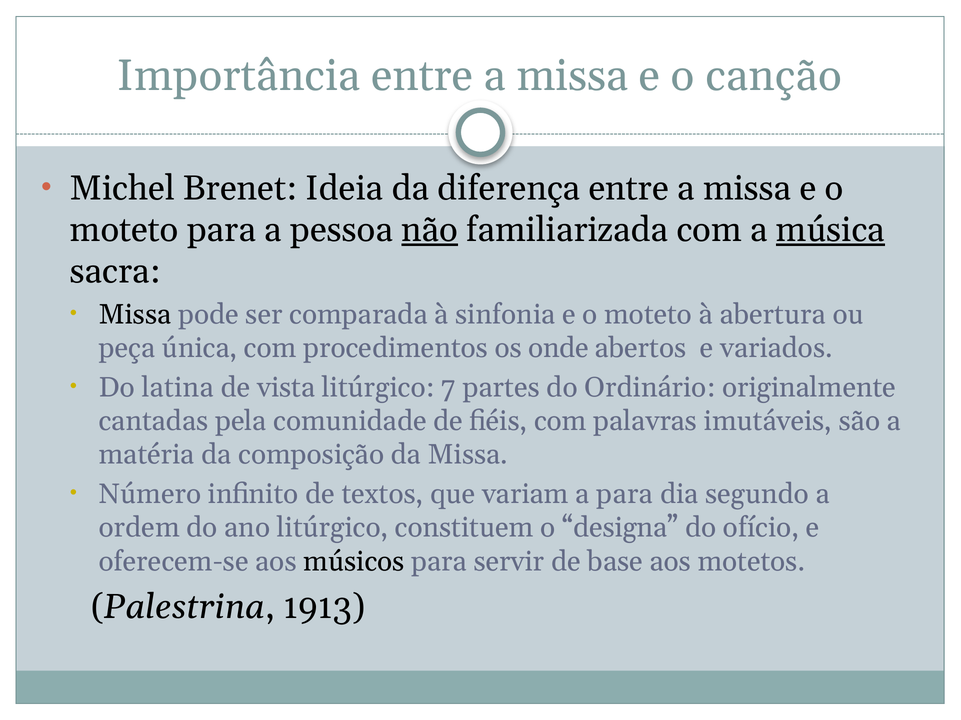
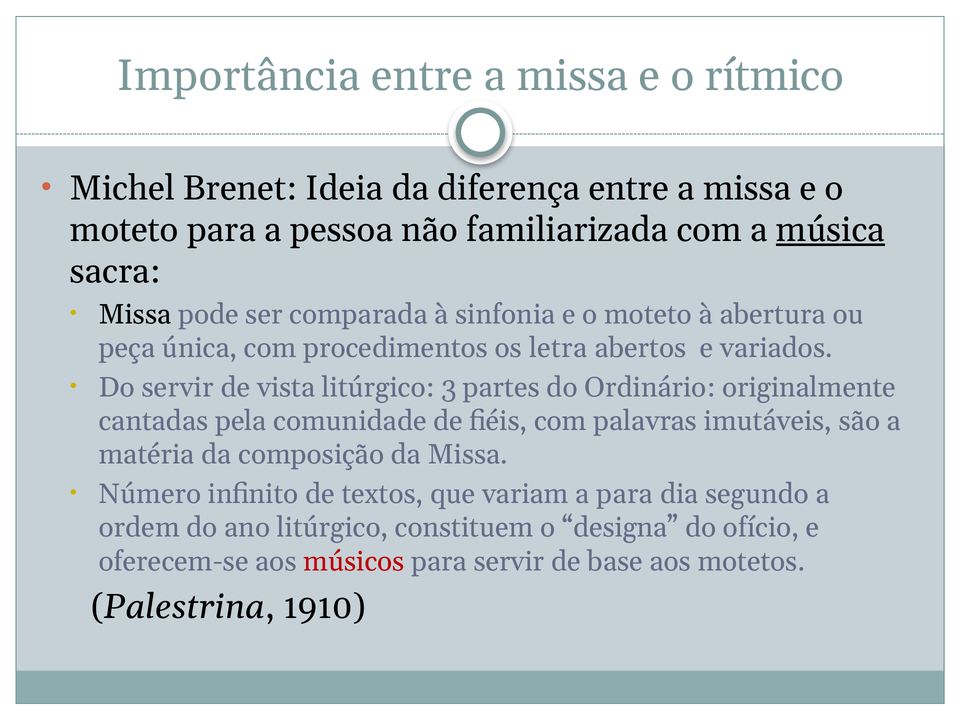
canção: canção -> rítmico
não underline: present -> none
onde: onde -> letra
Do latina: latina -> servir
7: 7 -> 3
músicos colour: black -> red
1913: 1913 -> 1910
